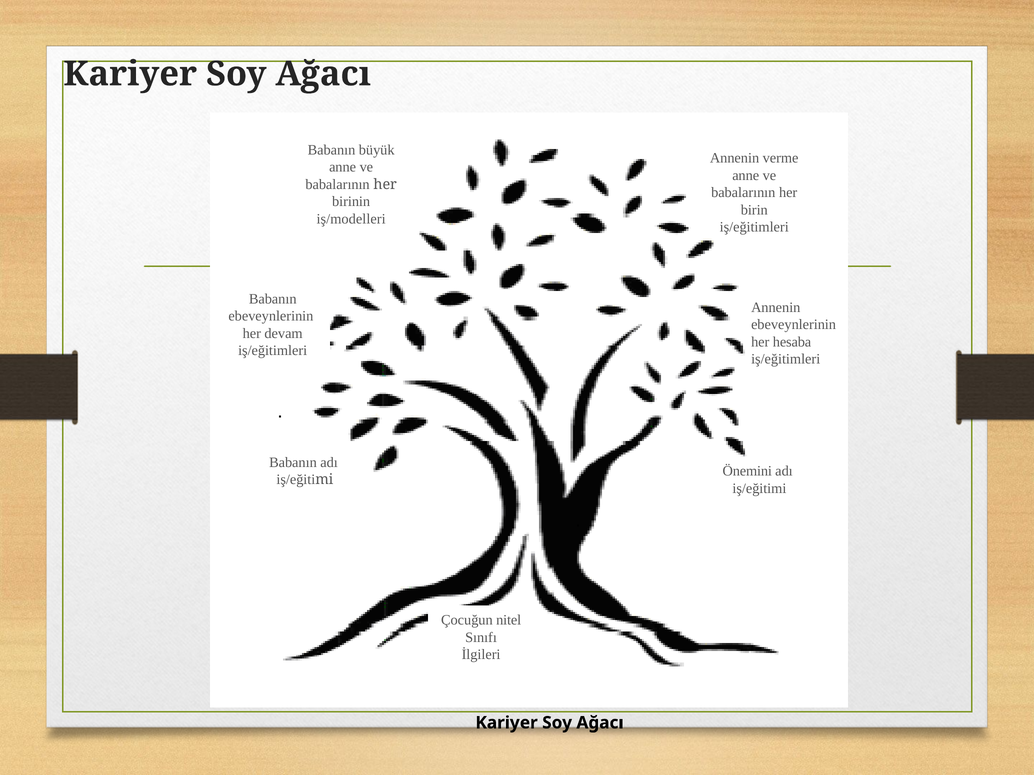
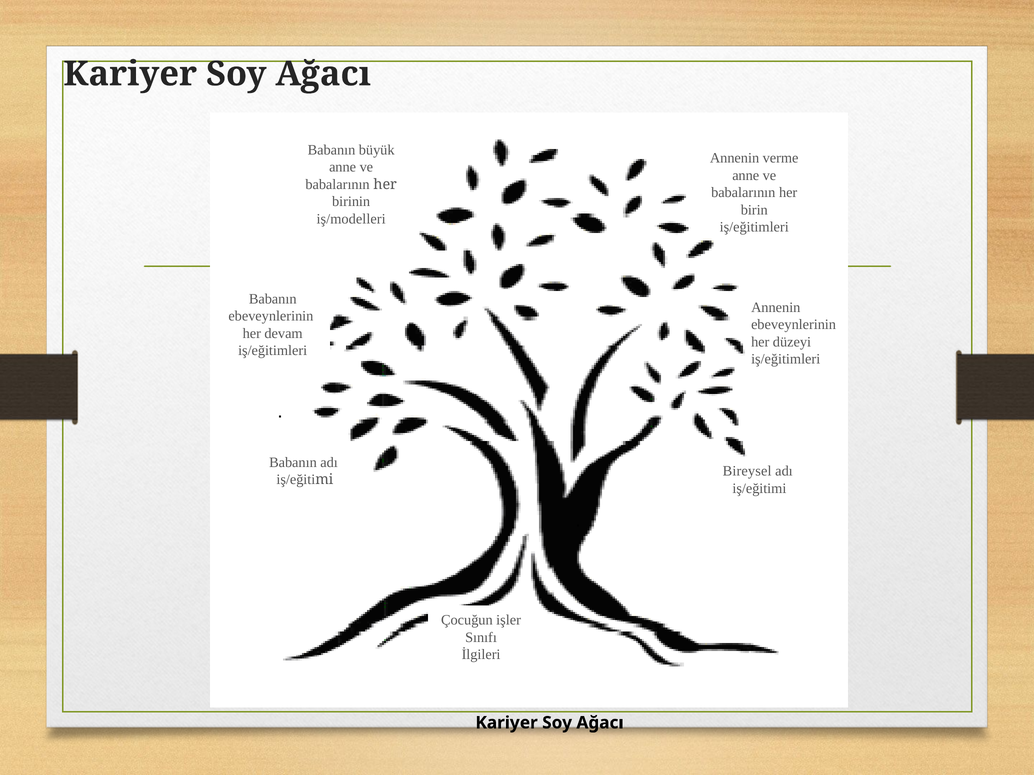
hesaba: hesaba -> düzeyi
Önemini: Önemini -> Bireysel
nitel: nitel -> işler
